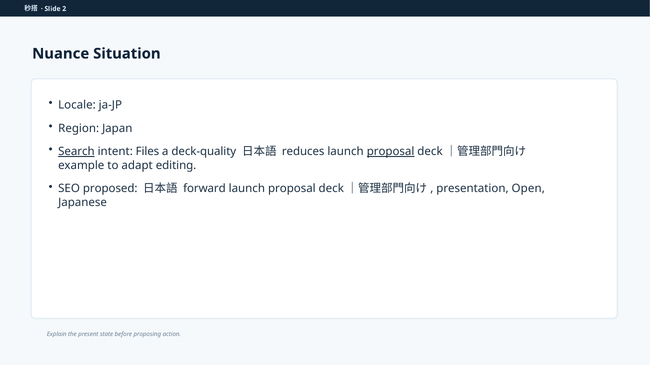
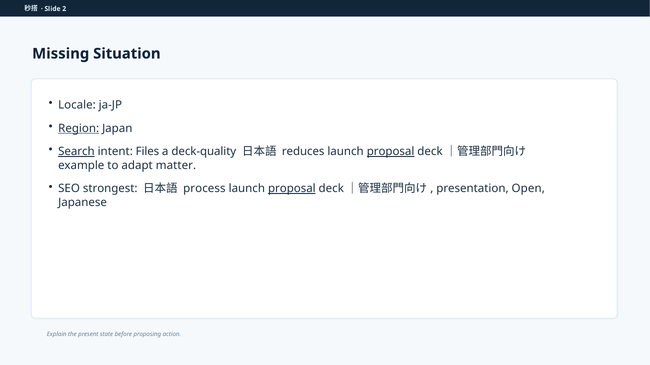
Nuance: Nuance -> Missing
Region underline: none -> present
editing: editing -> matter
proposed: proposed -> strongest
forward: forward -> process
proposal at (292, 189) underline: none -> present
